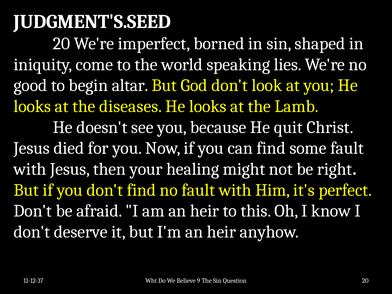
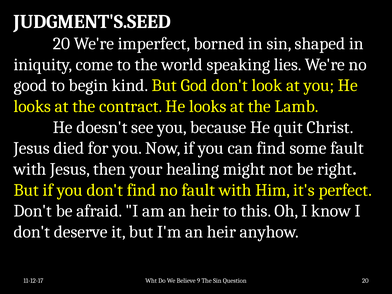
altar: altar -> kind
diseases: diseases -> contract
